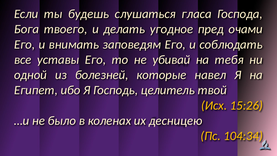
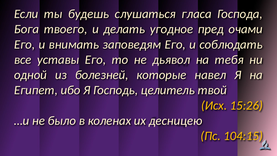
убивай: убивай -> дьявол
104:34: 104:34 -> 104:15
